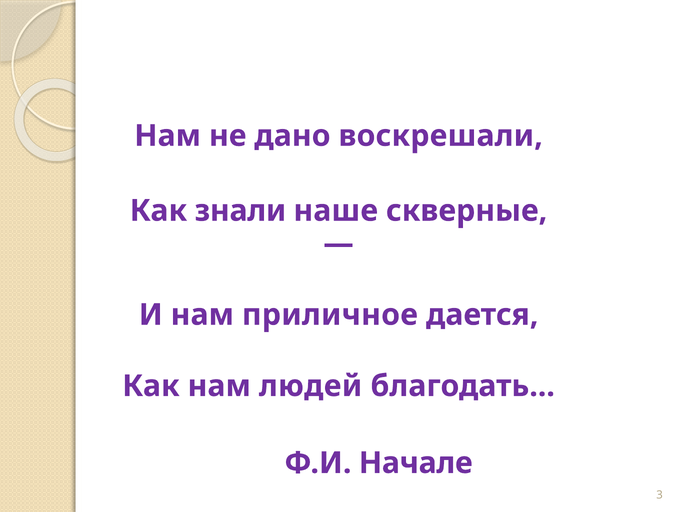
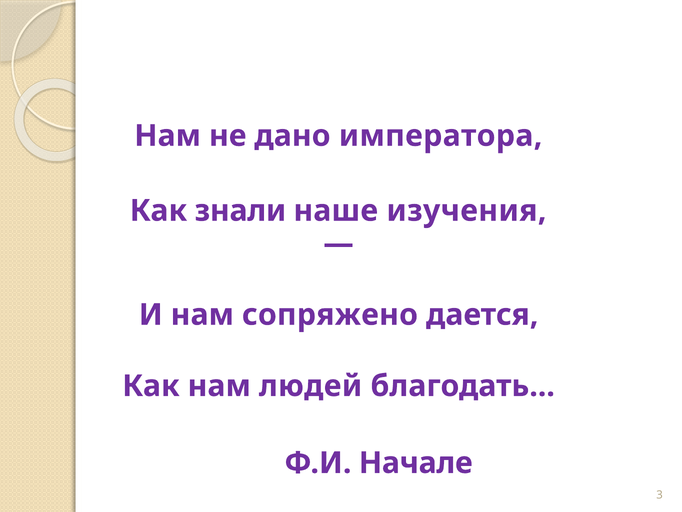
воскрешали: воскрешали -> императора
скверные: скверные -> изучения
приличное: приличное -> сопряжено
